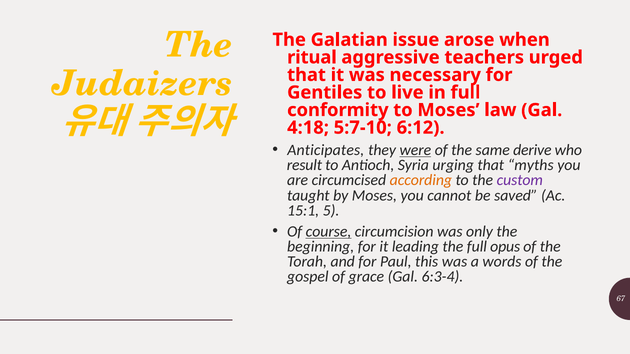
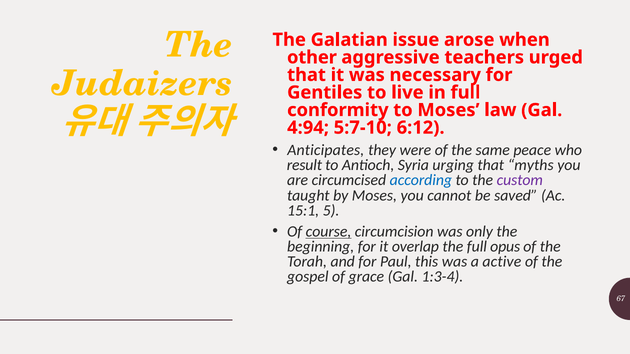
ritual: ritual -> other
4:18: 4:18 -> 4:94
were underline: present -> none
derive: derive -> peace
according colour: orange -> blue
leading: leading -> overlap
words: words -> active
6:3-4: 6:3-4 -> 1:3-4
